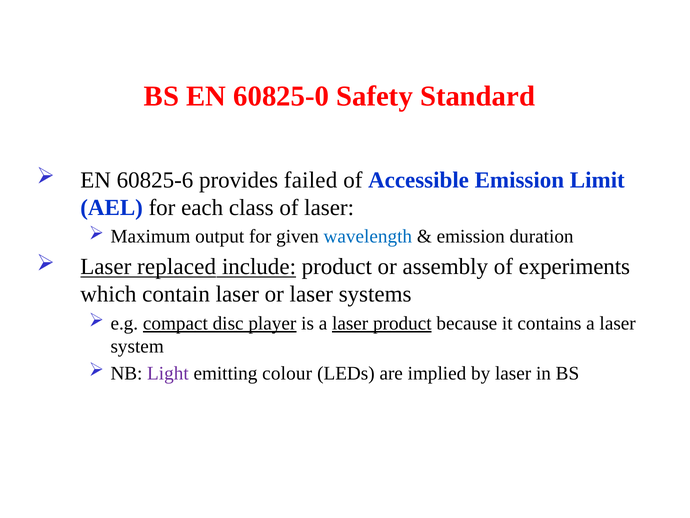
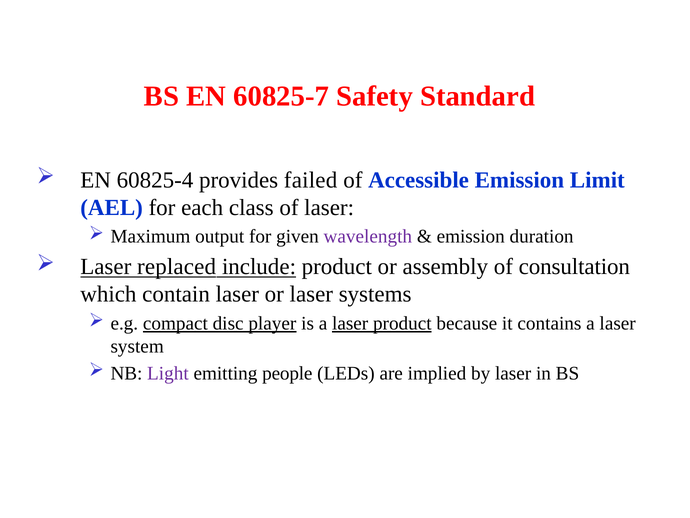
60825-0: 60825-0 -> 60825-7
60825-6: 60825-6 -> 60825-4
wavelength colour: blue -> purple
experiments: experiments -> consultation
colour: colour -> people
